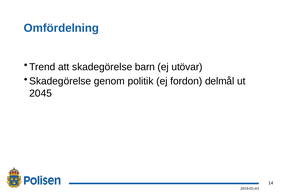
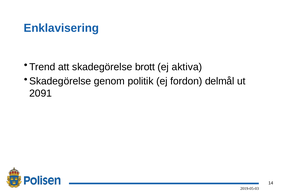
Omfördelning: Omfördelning -> Enklavisering
barn: barn -> brott
utövar: utövar -> aktiva
2045: 2045 -> 2091
